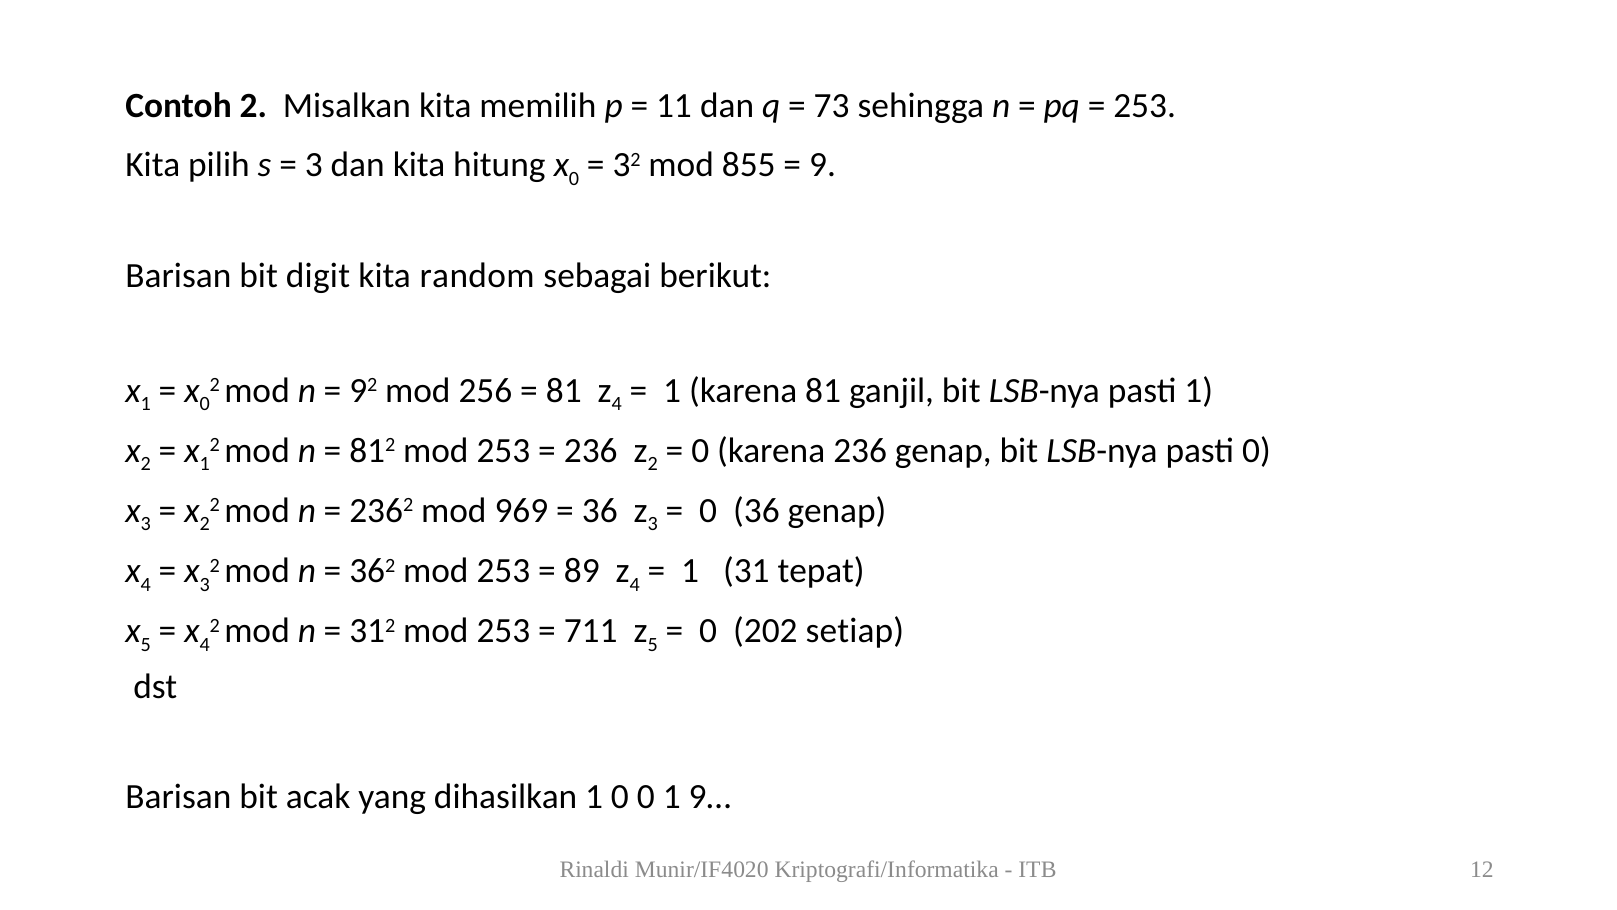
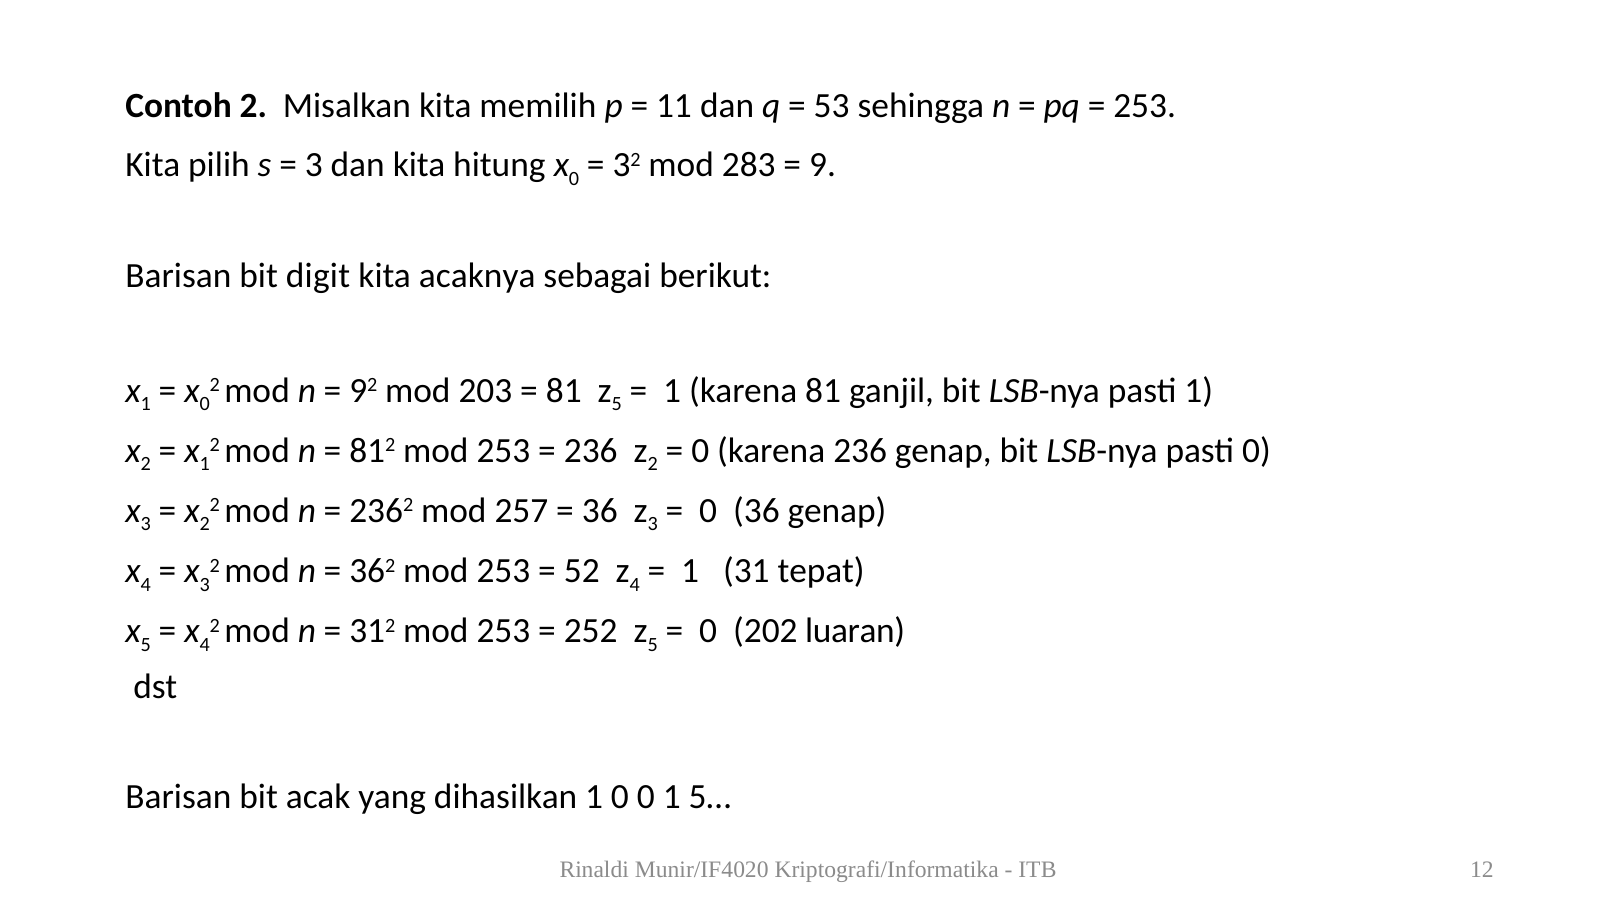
73: 73 -> 53
855: 855 -> 283
random: random -> acaknya
256: 256 -> 203
4 at (617, 404): 4 -> 5
969: 969 -> 257
89: 89 -> 52
711: 711 -> 252
setiap: setiap -> luaran
9…: 9… -> 5…
